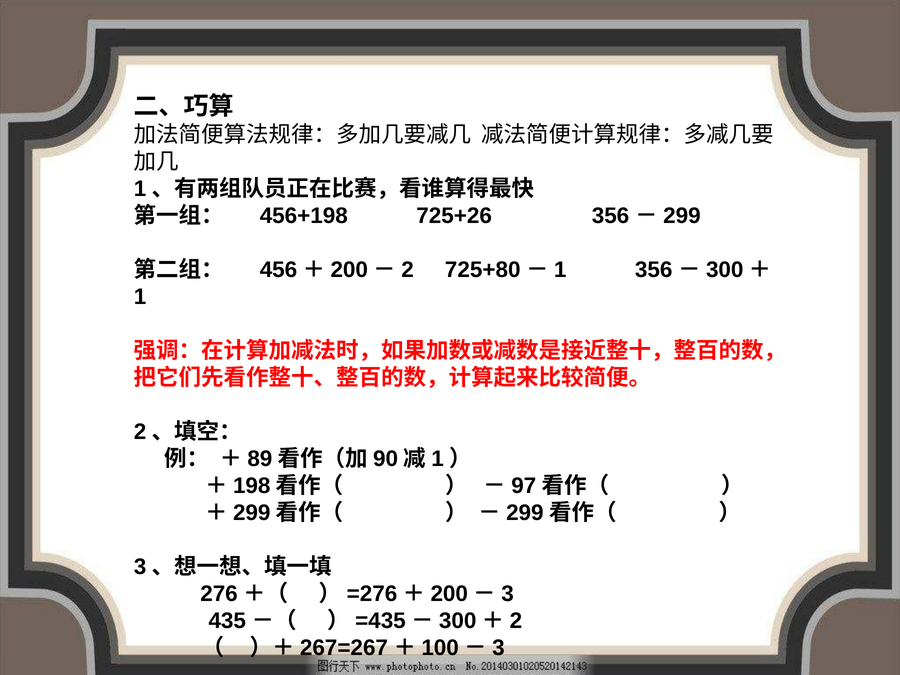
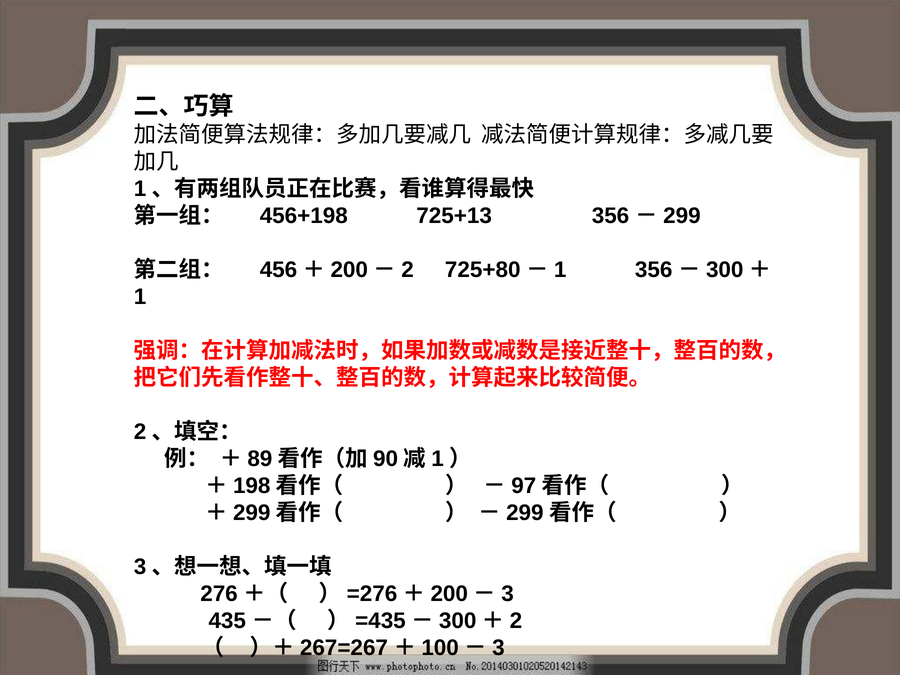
725+26: 725+26 -> 725+13
